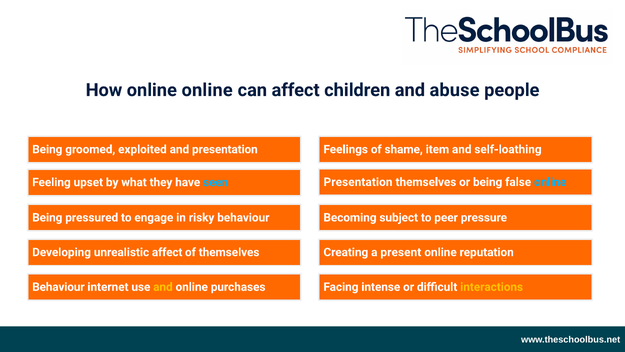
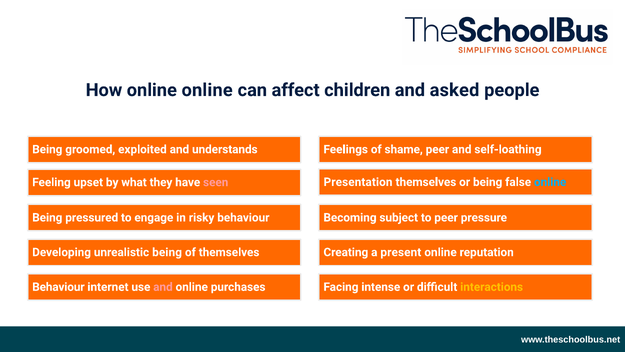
abuse: abuse -> asked
and presentation: presentation -> understands
shame item: item -> peer
seen colour: light blue -> pink
unrealistic affect: affect -> being
and at (163, 287) colour: yellow -> pink
